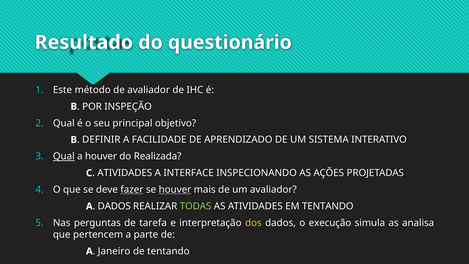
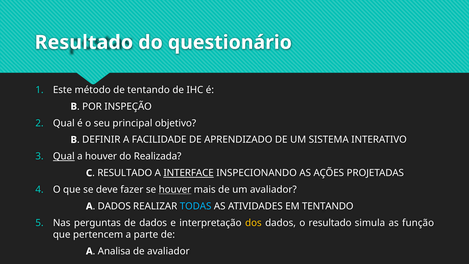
de avaliador: avaliador -> tentando
ATIVIDADES at (125, 173): ATIVIDADES -> RESULTADO
INTERFACE underline: none -> present
fazer underline: present -> none
TODAS colour: light green -> light blue
de tarefa: tarefa -> dados
o execução: execução -> resultado
analisa: analisa -> função
Janeiro: Janeiro -> Analisa
de tentando: tentando -> avaliador
